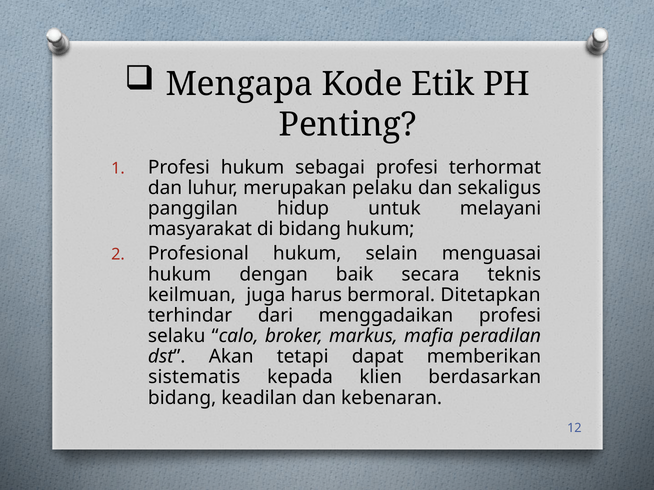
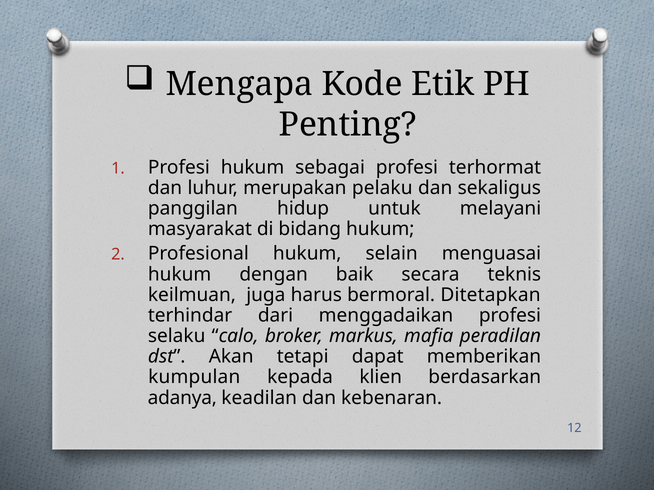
sistematis: sistematis -> kumpulan
bidang at (182, 398): bidang -> adanya
